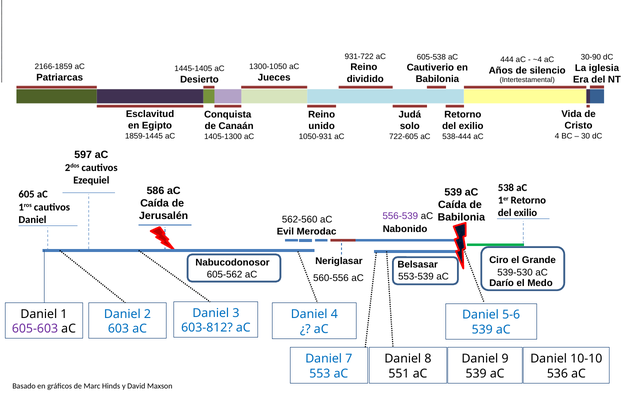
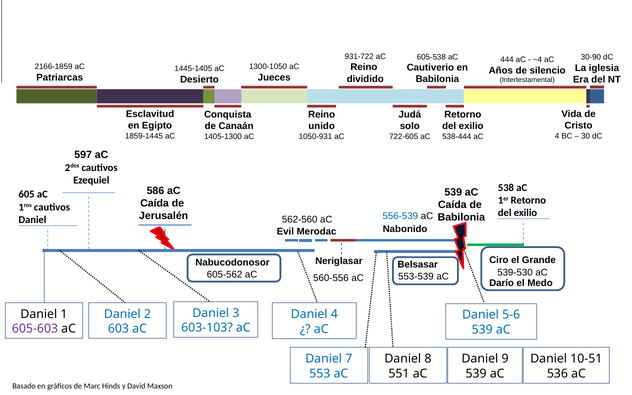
556-539 colour: purple -> blue
603-812: 603-812 -> 603-103
10-10: 10-10 -> 10-51
